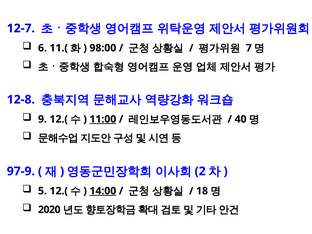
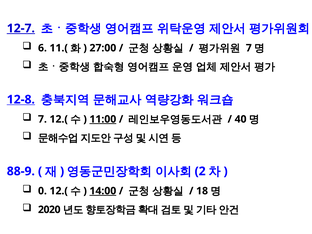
12-7 underline: none -> present
98:00: 98:00 -> 27:00
12-8 underline: none -> present
9 at (42, 119): 9 -> 7
97-9: 97-9 -> 88-9
5: 5 -> 0
